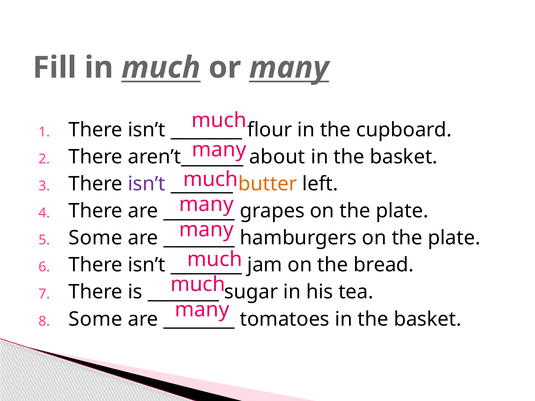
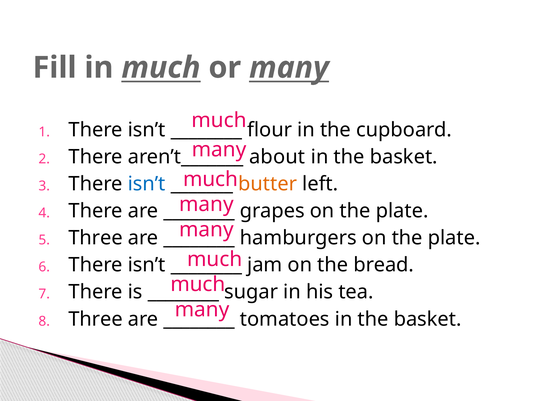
isn’t at (147, 184) colour: purple -> blue
Some at (95, 238): Some -> Three
Some at (95, 319): Some -> Three
